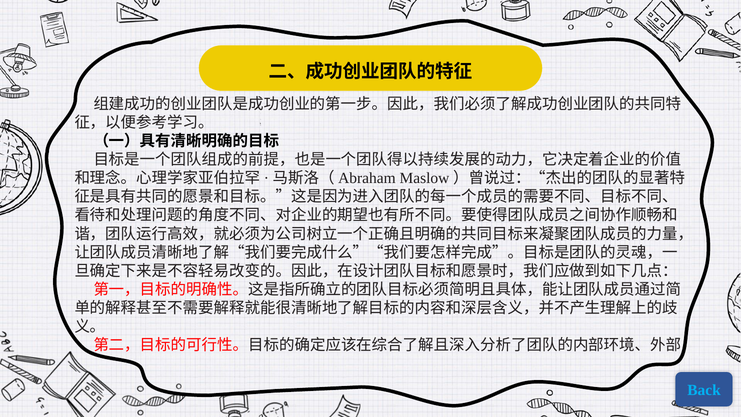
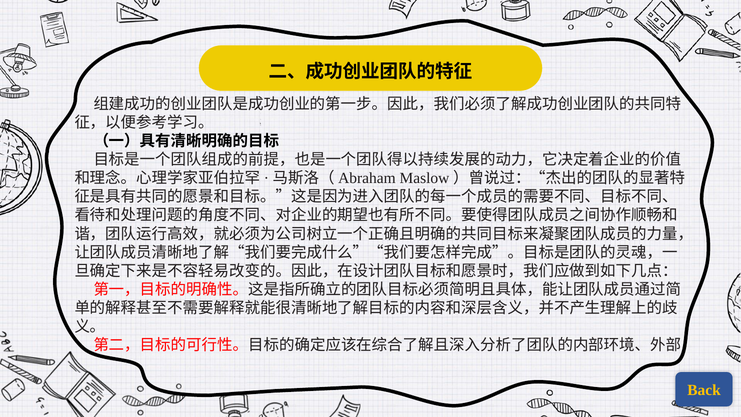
Back colour: light blue -> yellow
